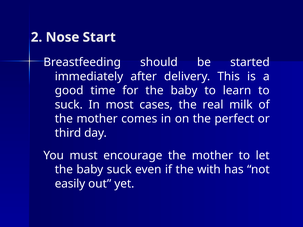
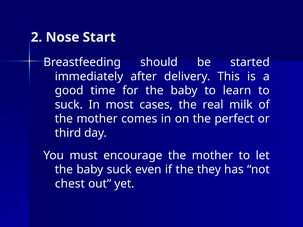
with: with -> they
easily: easily -> chest
